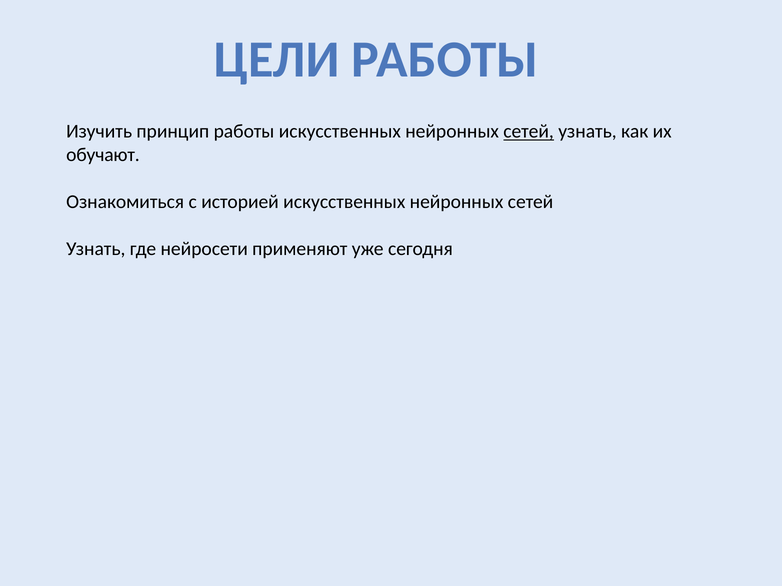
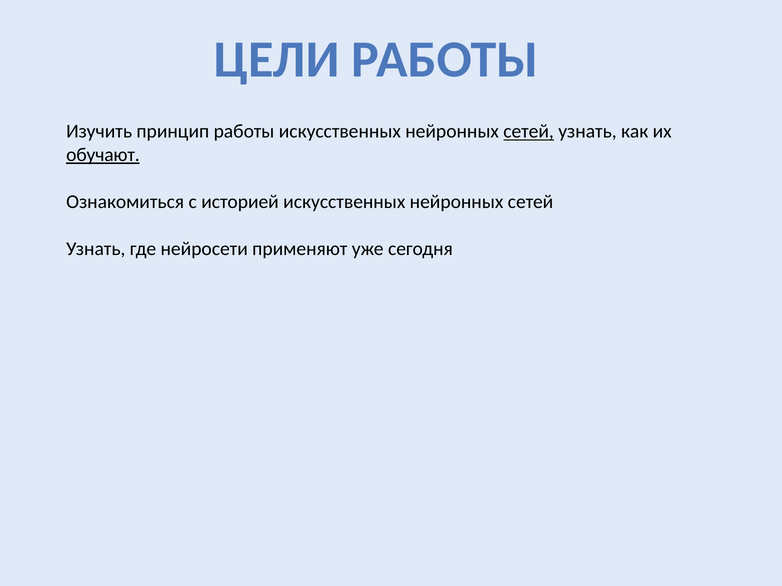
обучают underline: none -> present
